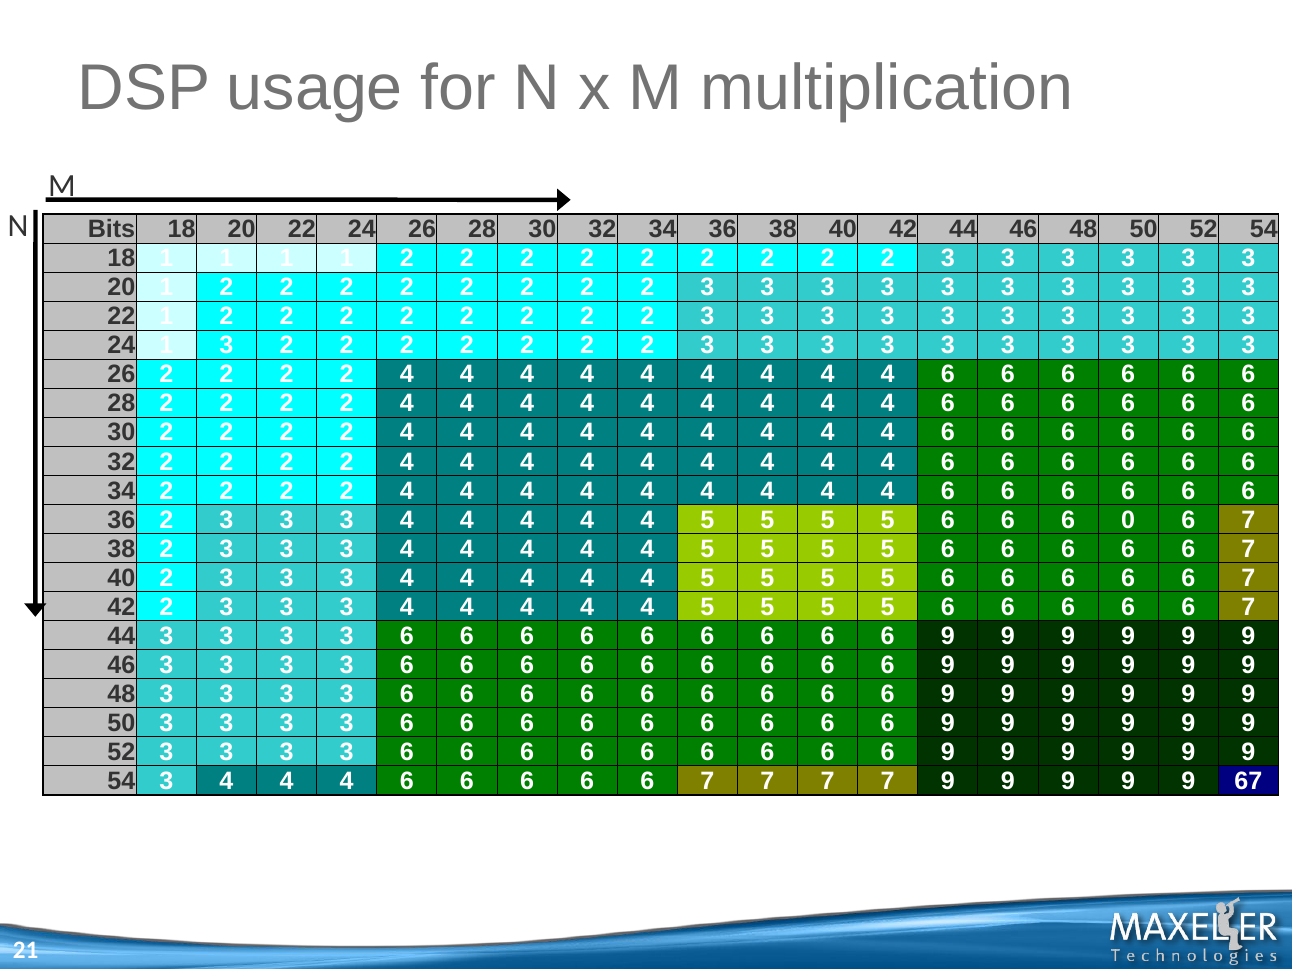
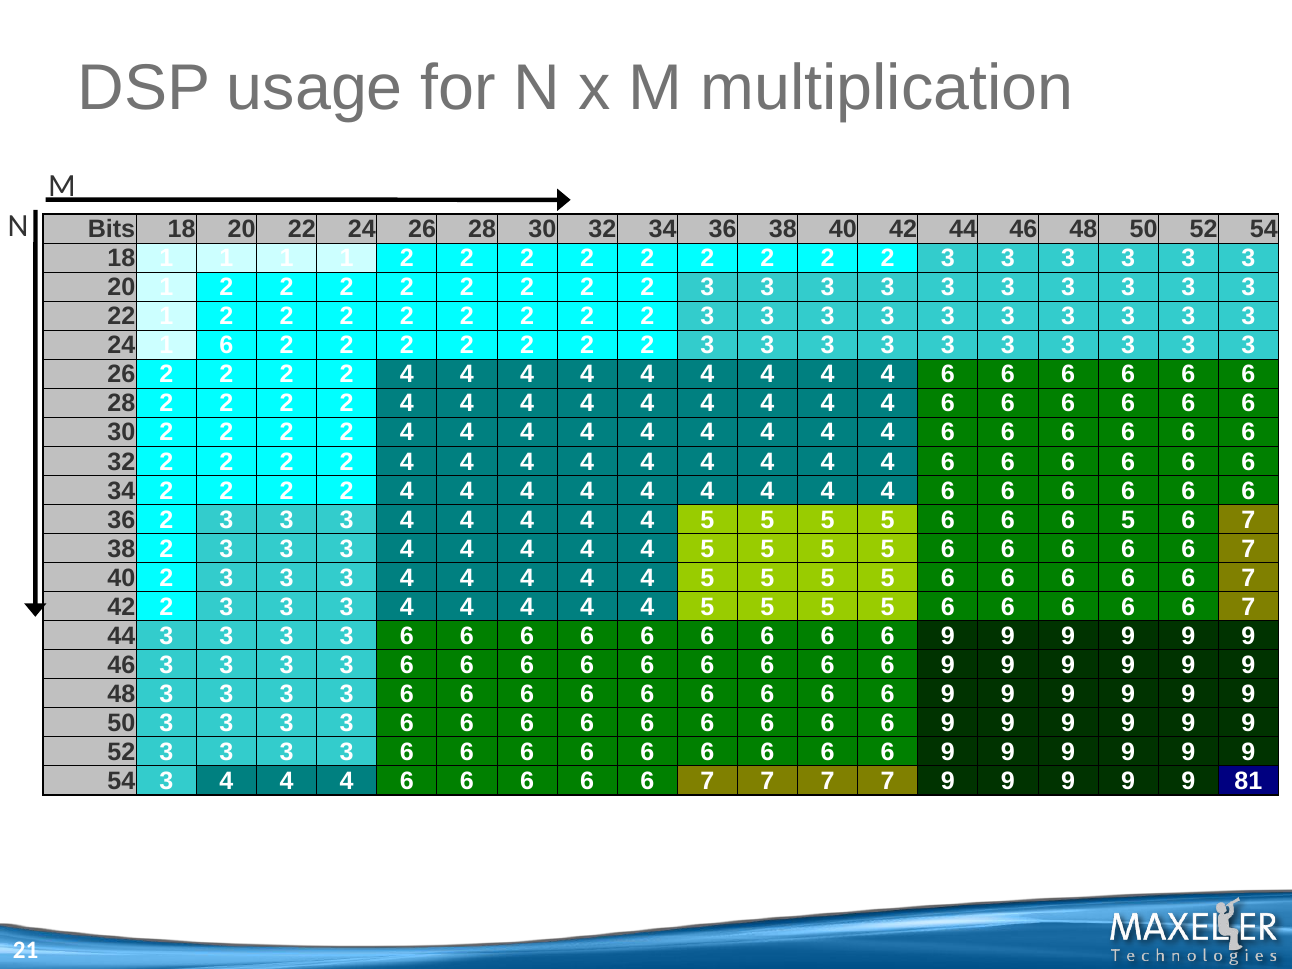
1 3: 3 -> 6
6 0: 0 -> 5
67: 67 -> 81
